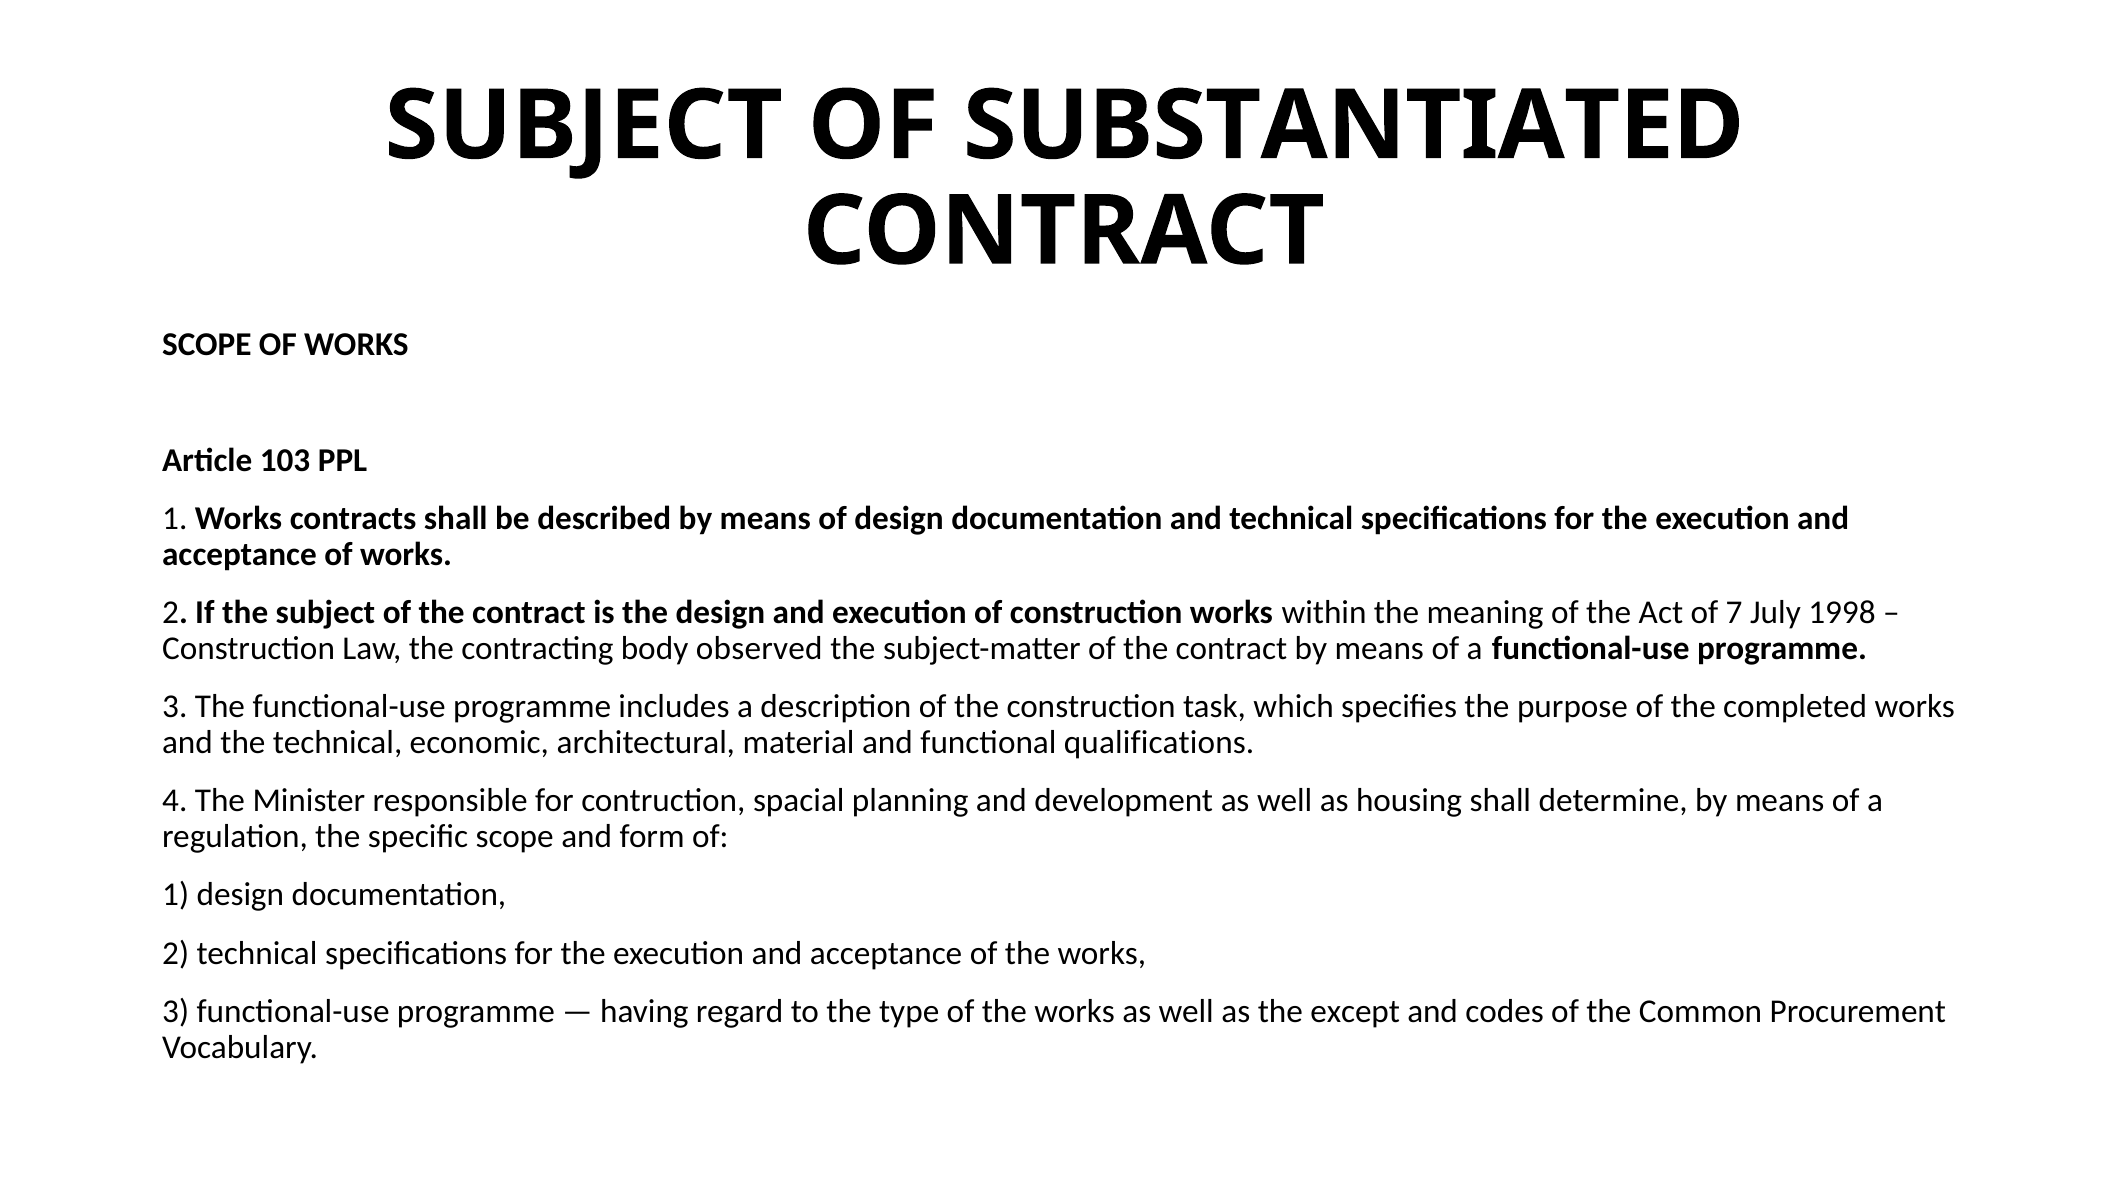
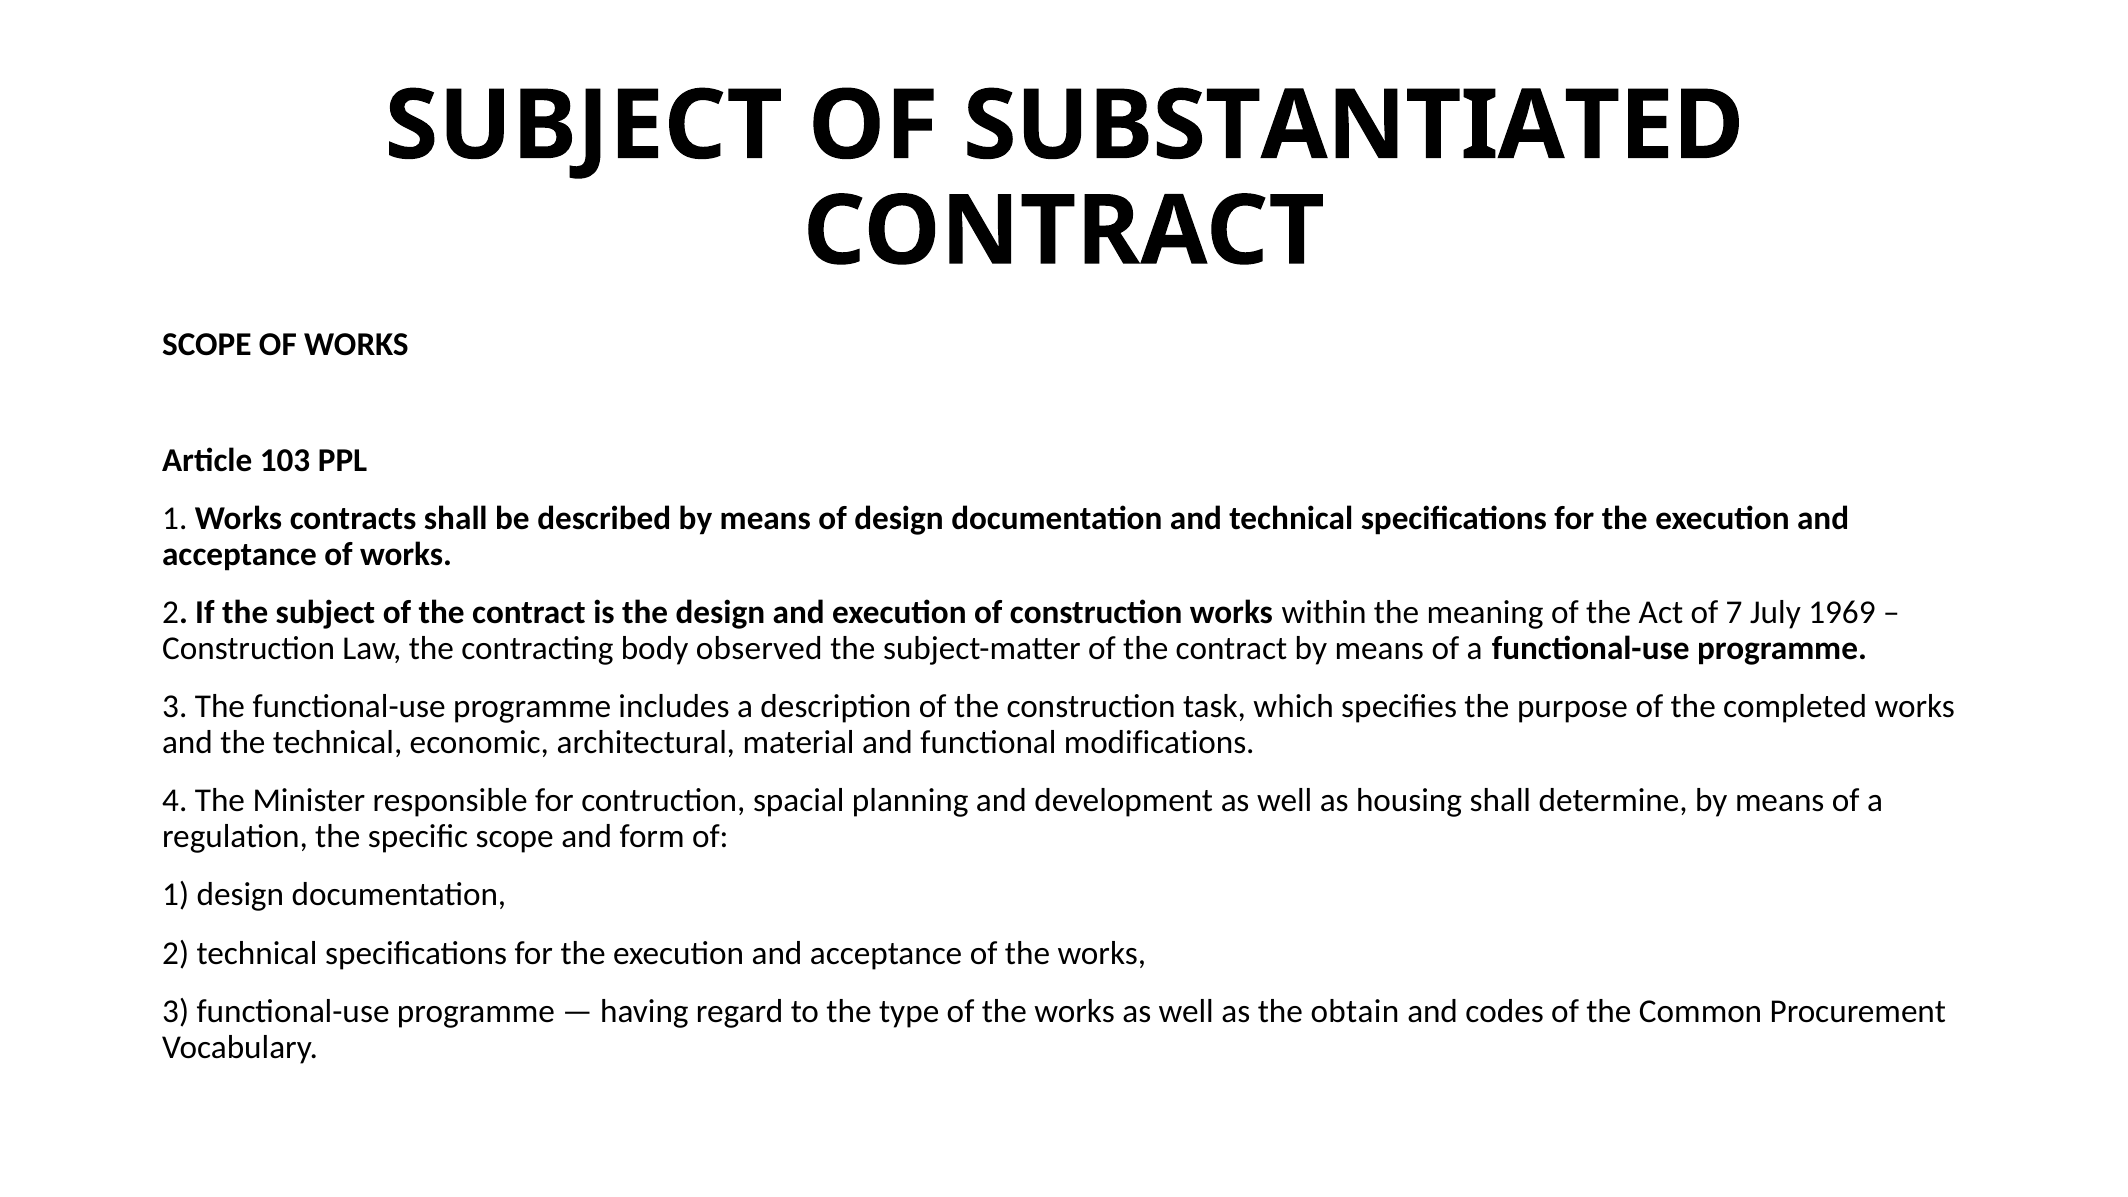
1998: 1998 -> 1969
qualifications: qualifications -> modifications
except: except -> obtain
